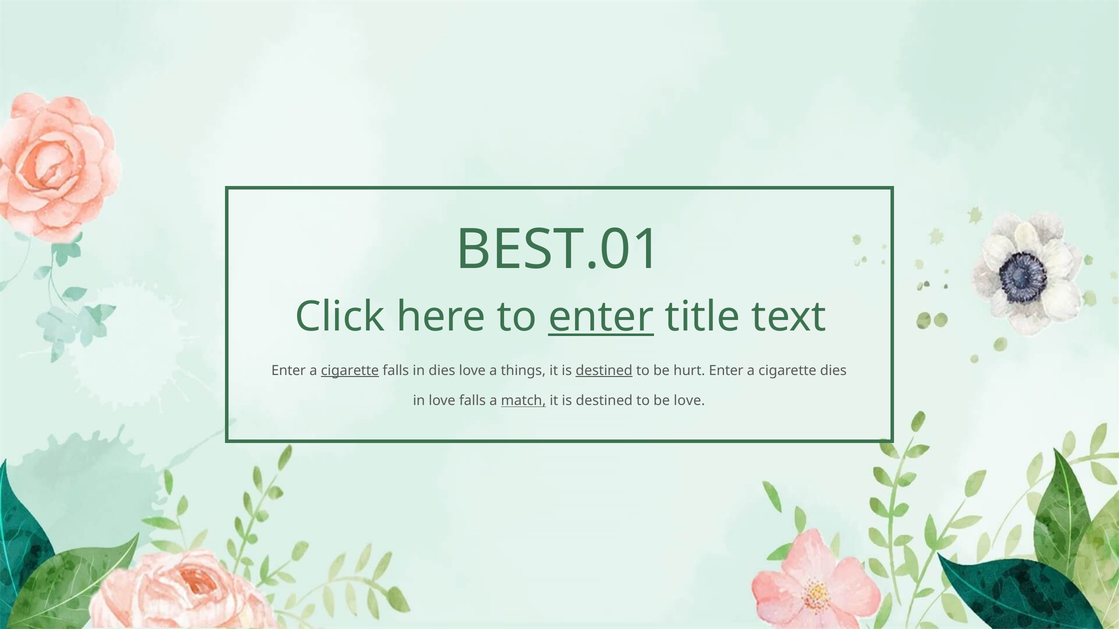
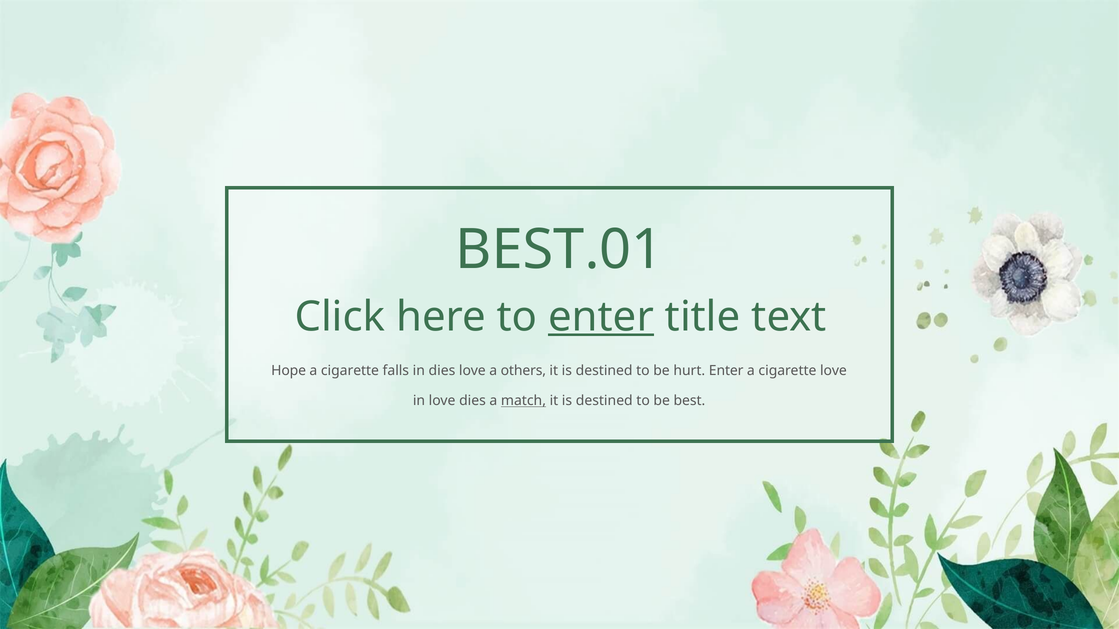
Enter at (289, 371): Enter -> Hope
cigarette at (350, 371) underline: present -> none
things: things -> others
destined at (604, 371) underline: present -> none
cigarette dies: dies -> love
love falls: falls -> dies
be love: love -> best
